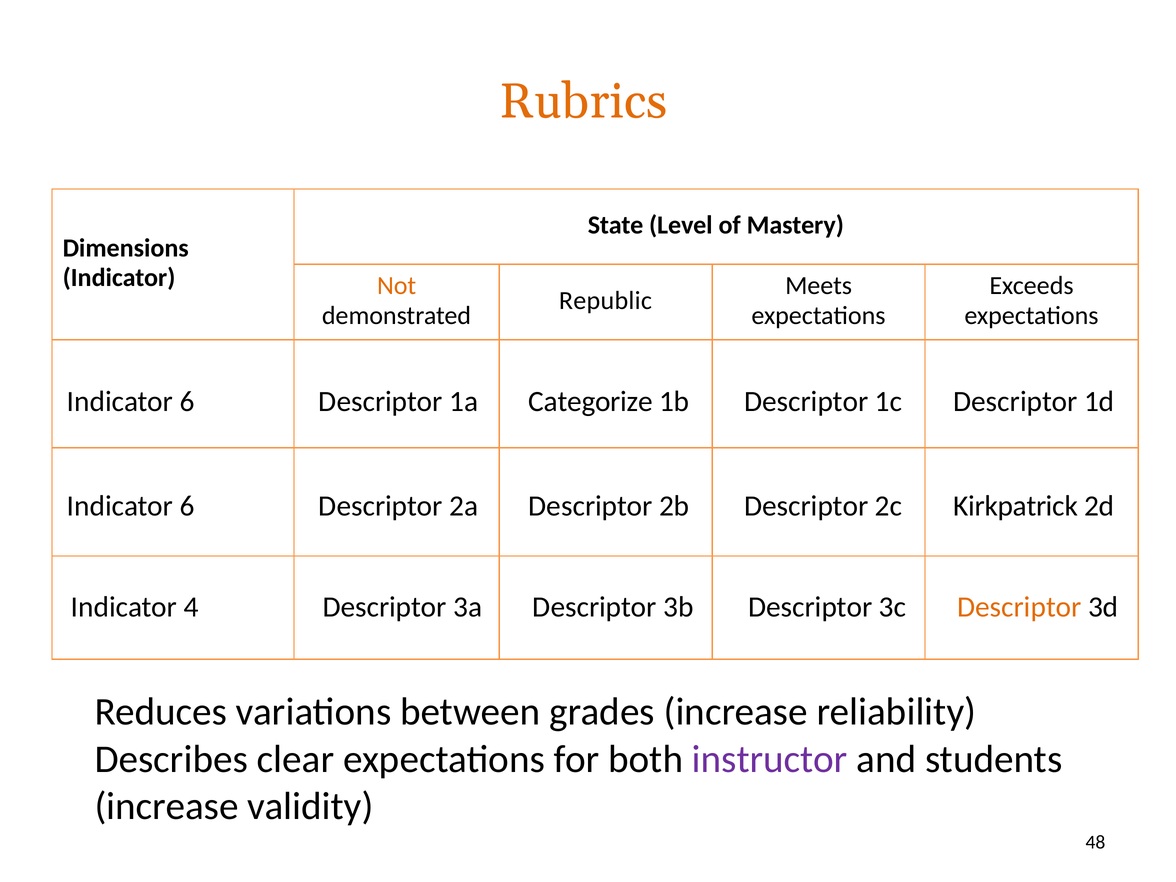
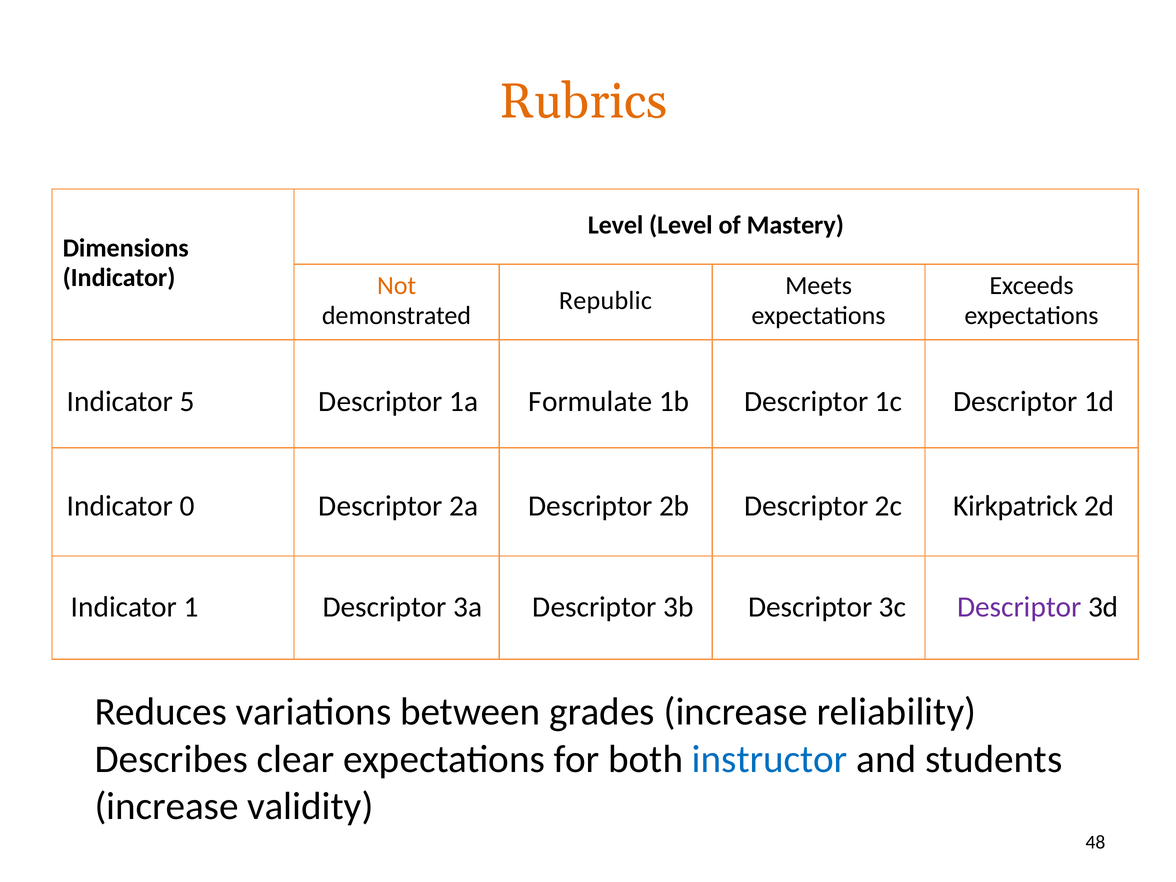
State at (616, 225): State -> Level
6 at (187, 402): 6 -> 5
Categorize: Categorize -> Formulate
6 at (187, 506): 6 -> 0
4: 4 -> 1
Descriptor at (1019, 607) colour: orange -> purple
instructor colour: purple -> blue
